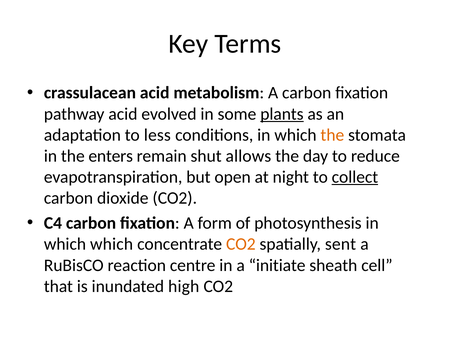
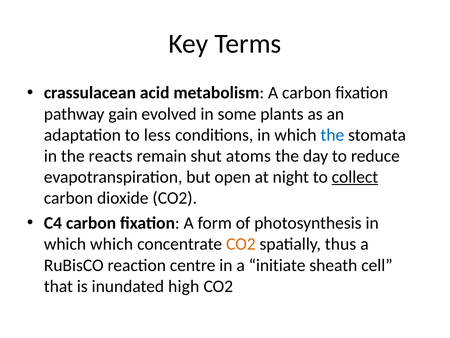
pathway acid: acid -> gain
plants underline: present -> none
the at (332, 135) colour: orange -> blue
enters: enters -> reacts
allows: allows -> atoms
sent: sent -> thus
